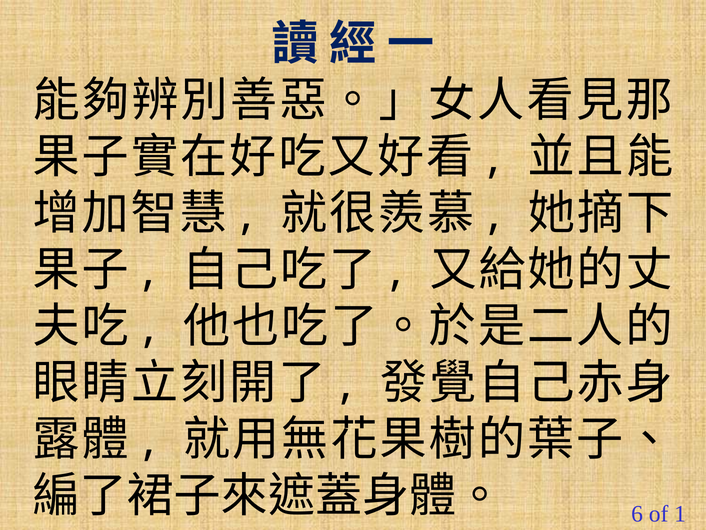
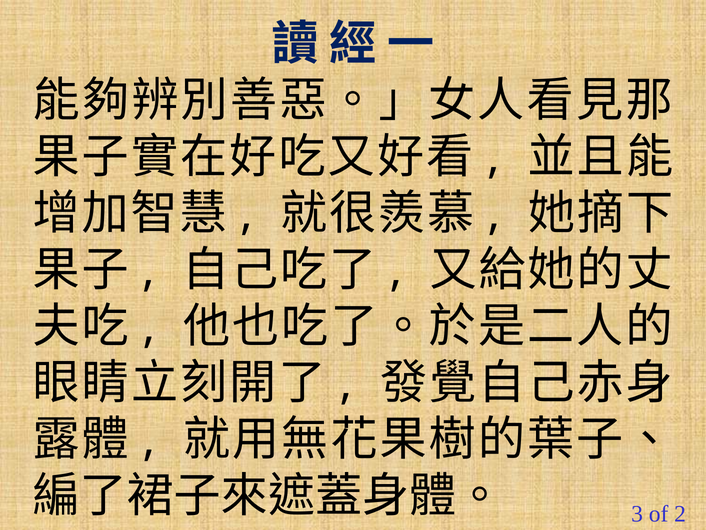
6: 6 -> 3
1: 1 -> 2
